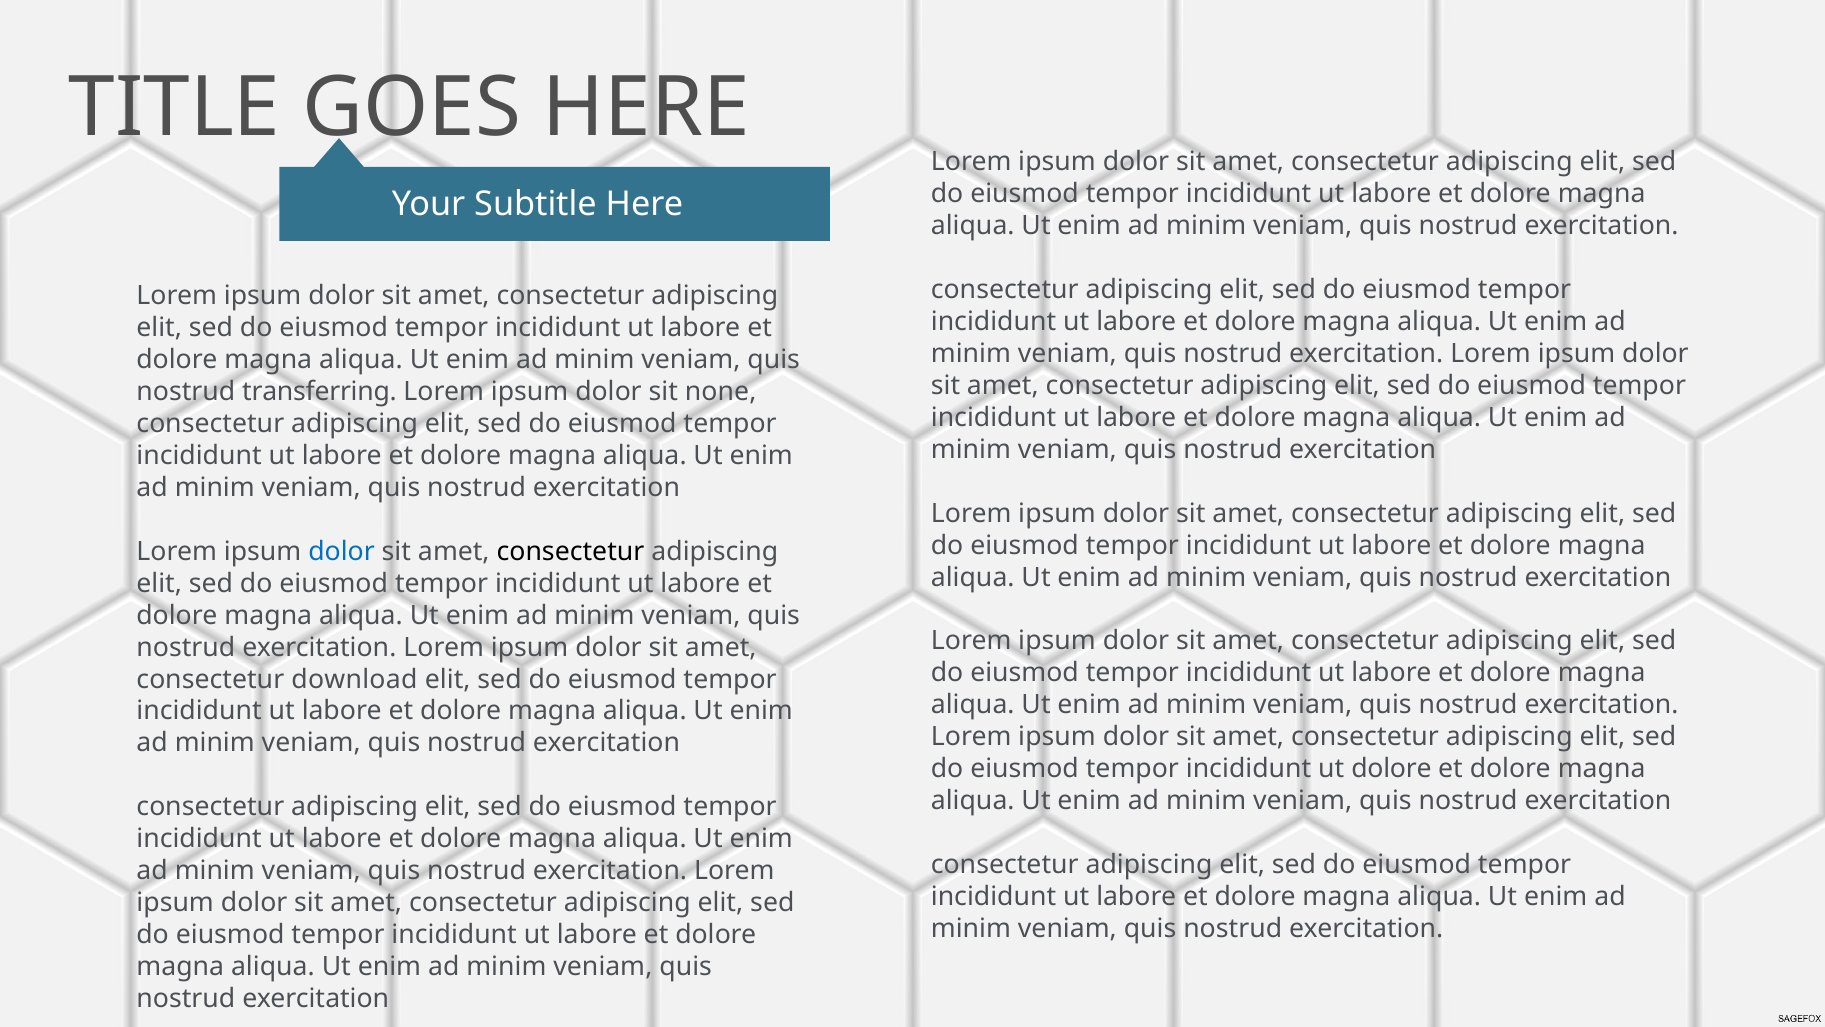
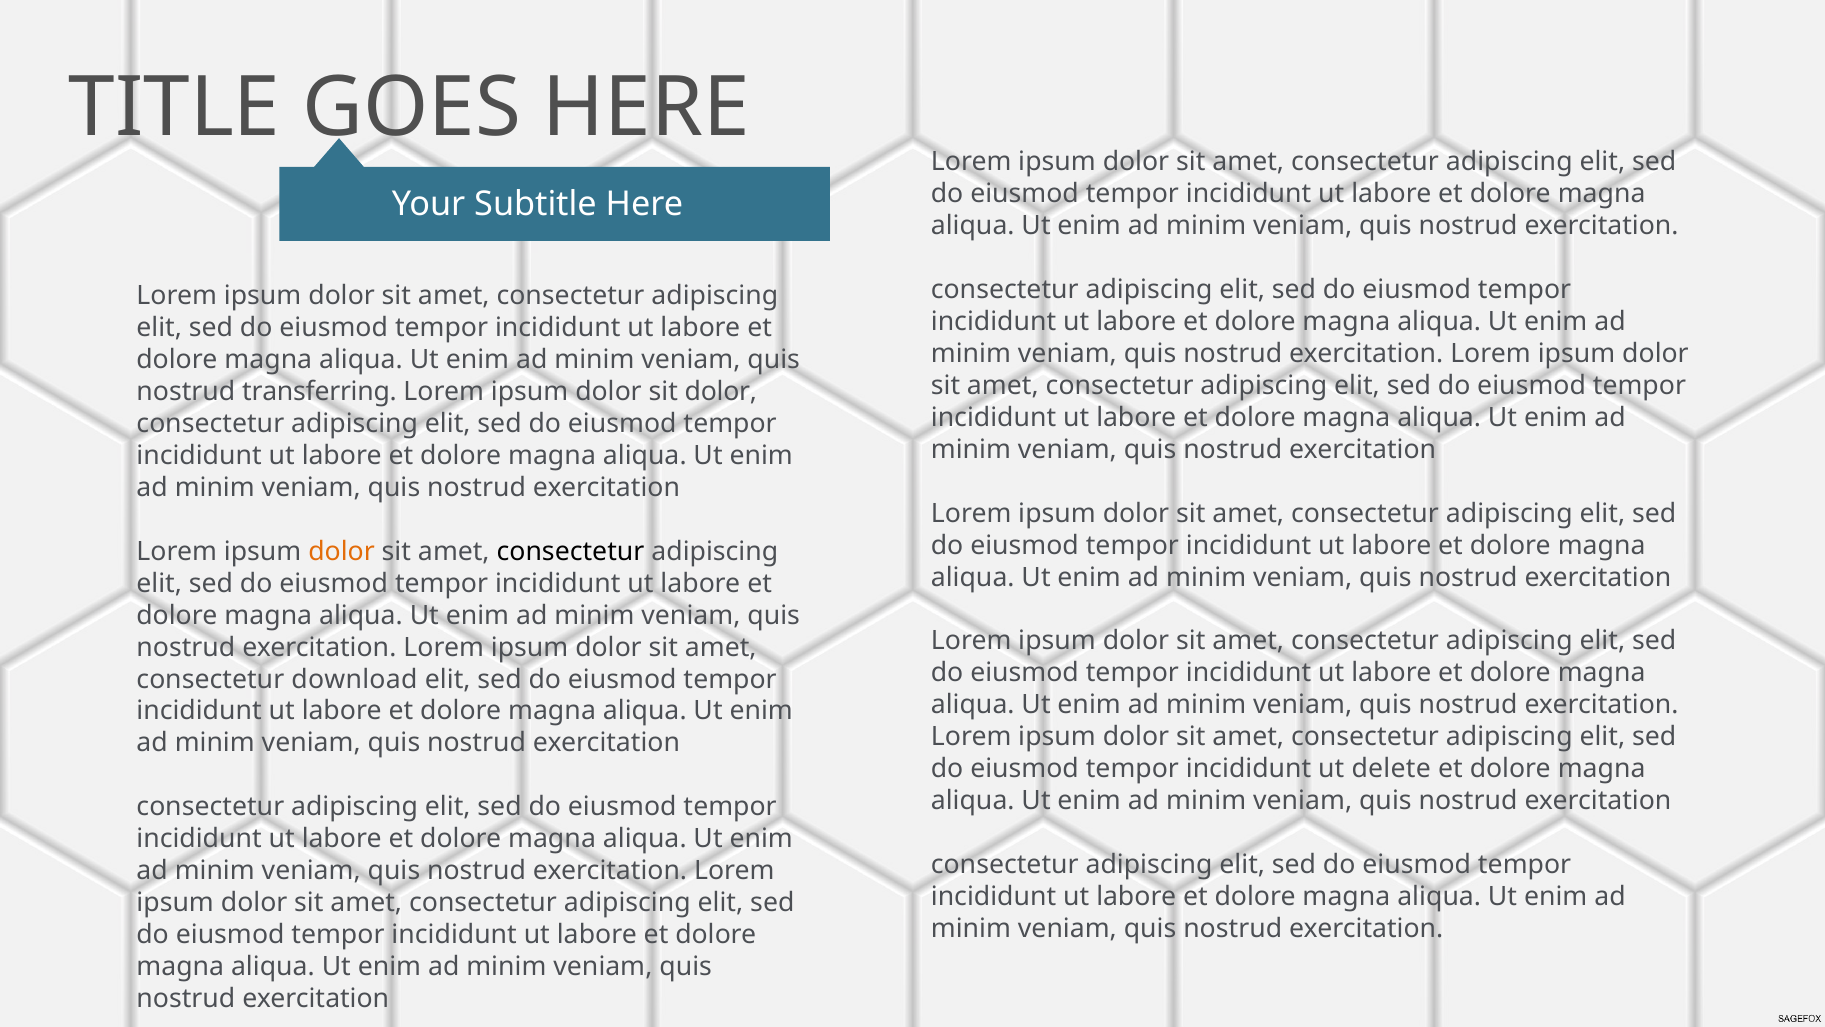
sit none: none -> dolor
dolor at (342, 551) colour: blue -> orange
ut dolore: dolore -> delete
